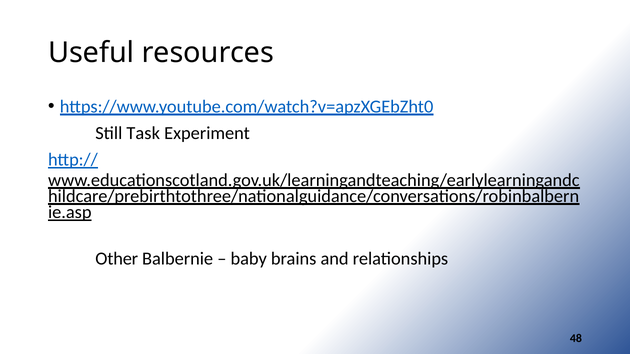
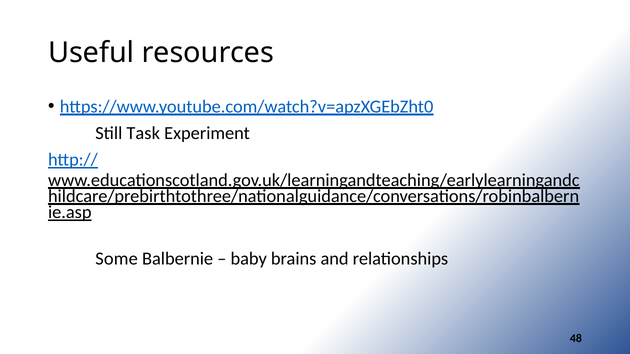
Other: Other -> Some
